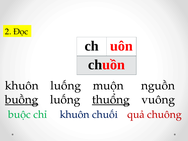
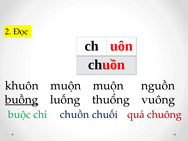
khuôn luống: luống -> muộn
thuổng underline: present -> none
chỉ khuôn: khuôn -> chuồn
